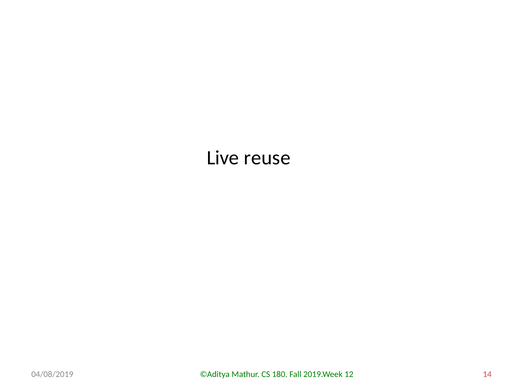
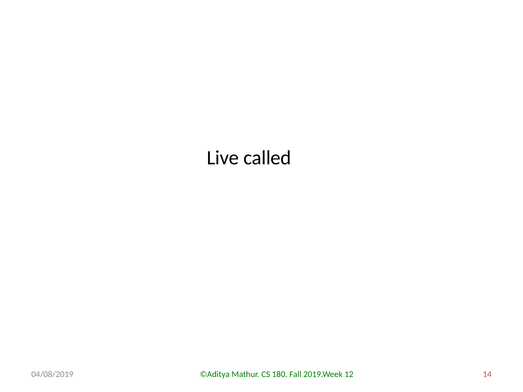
reuse: reuse -> called
